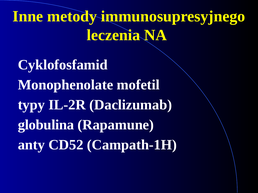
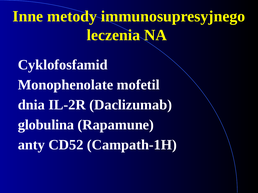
typy: typy -> dnia
